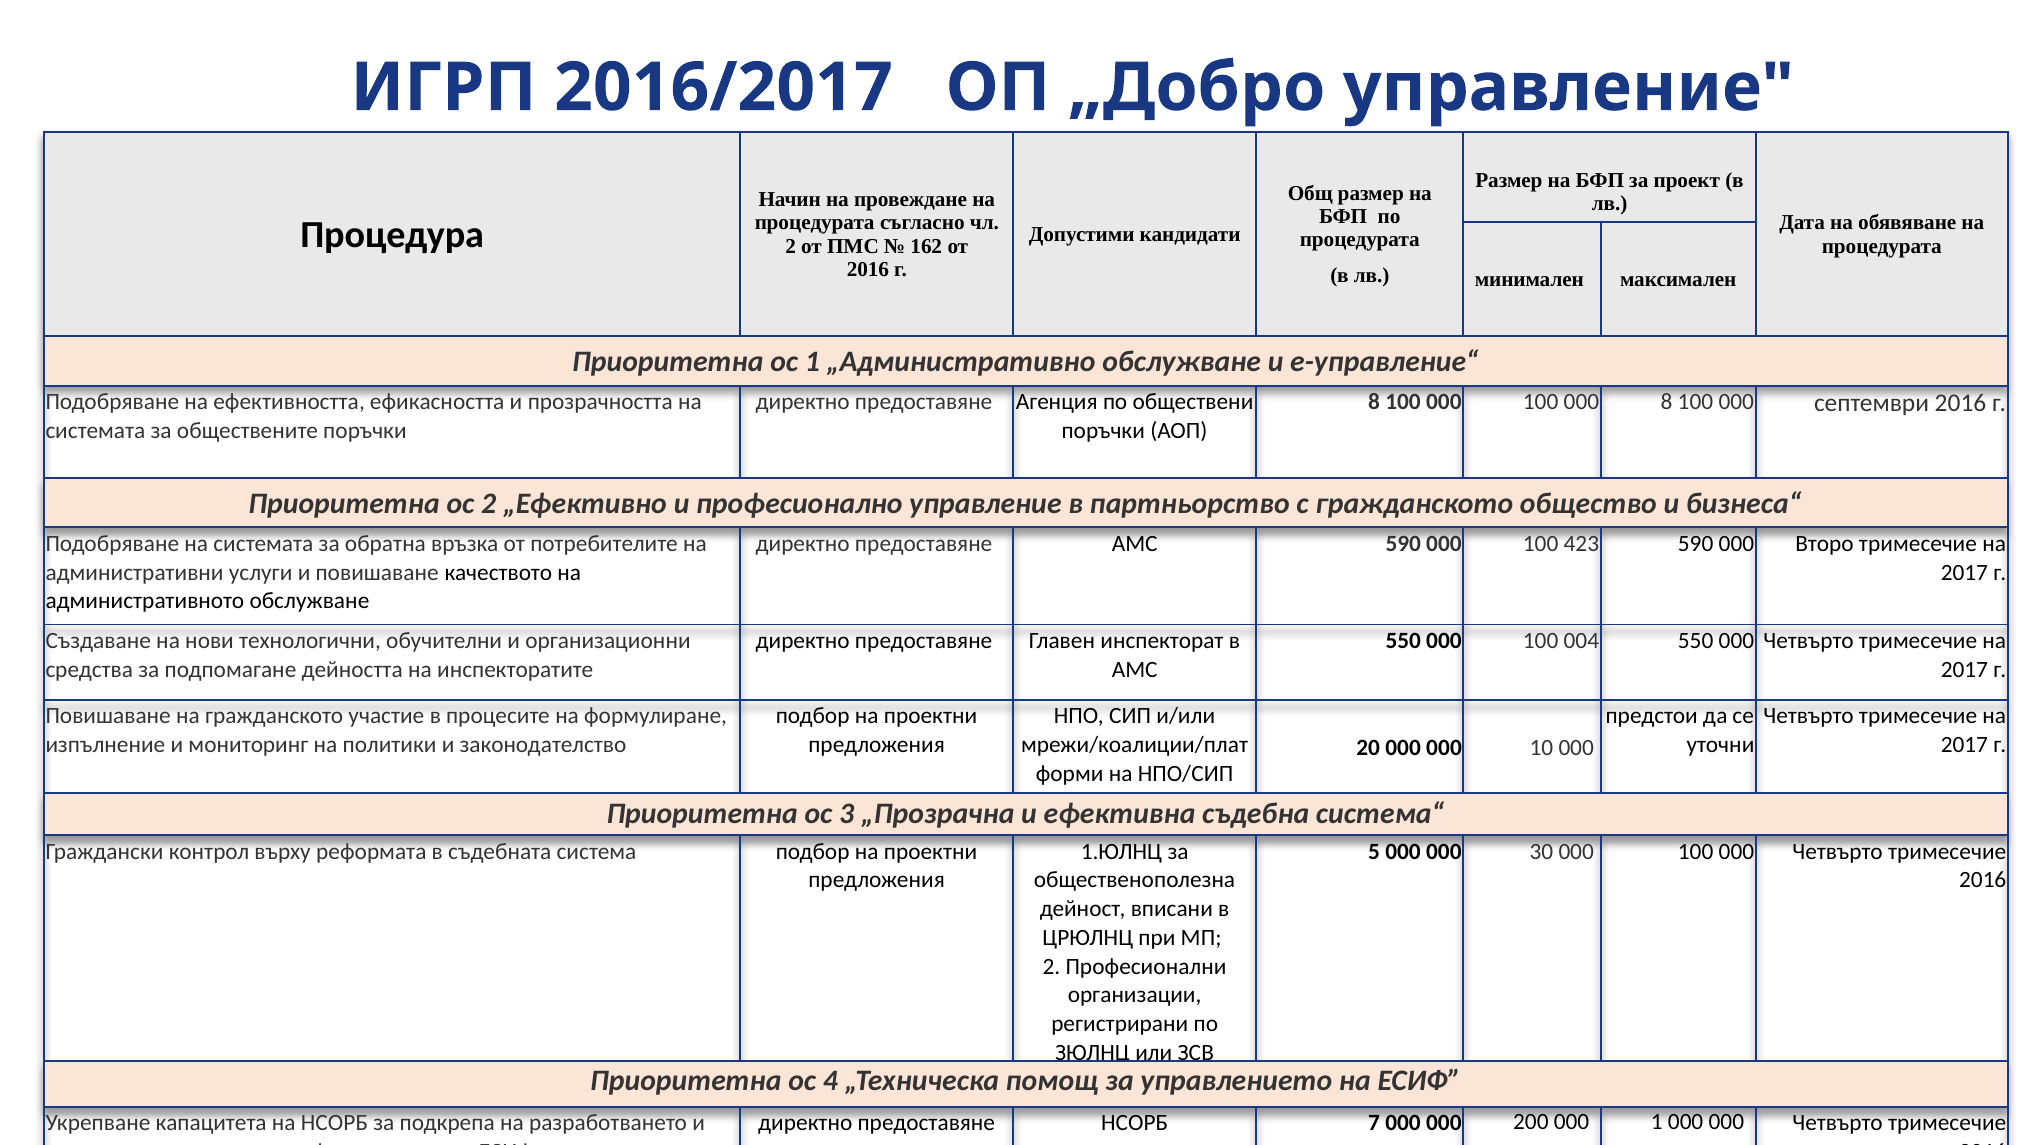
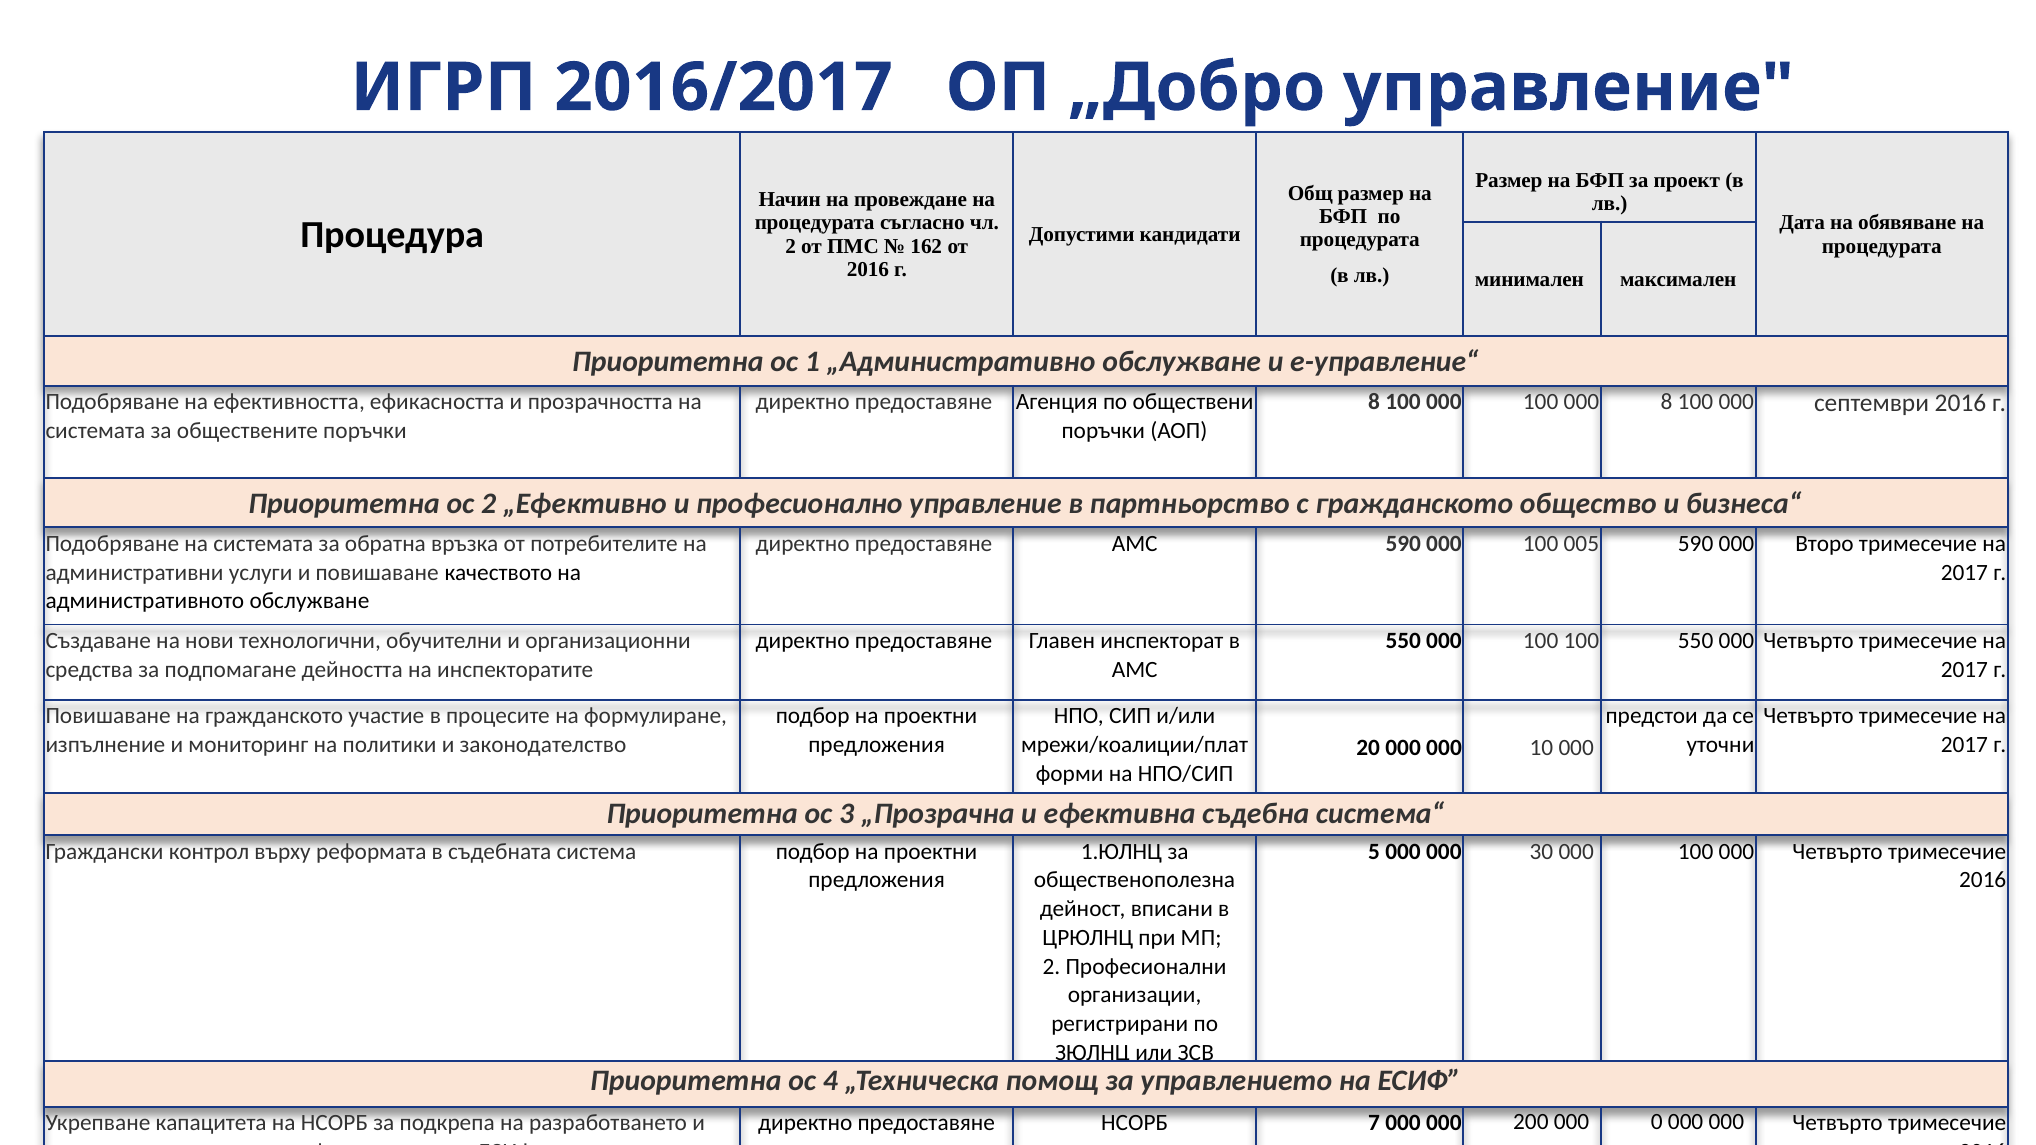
423: 423 -> 005
100 004: 004 -> 100
000 1: 1 -> 0
